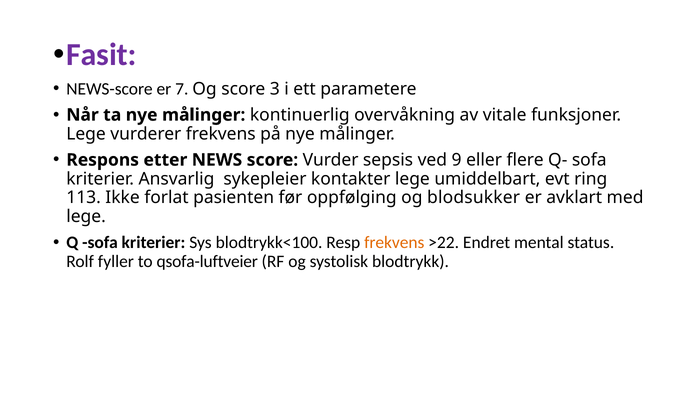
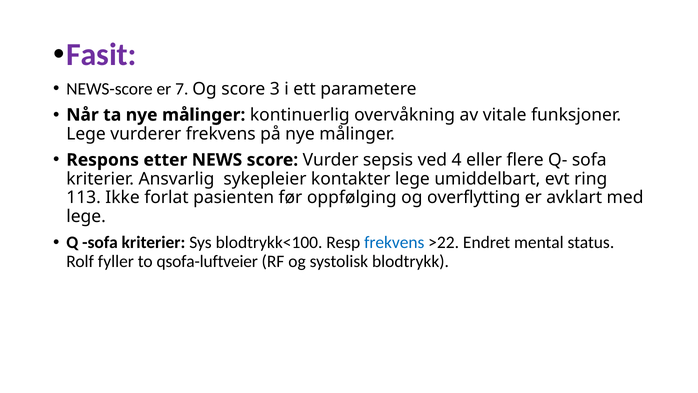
9: 9 -> 4
blodsukker: blodsukker -> overflytting
frekvens at (394, 242) colour: orange -> blue
